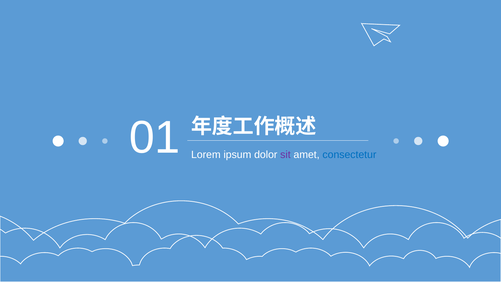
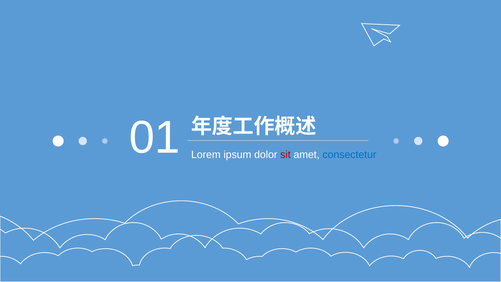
sit colour: purple -> red
